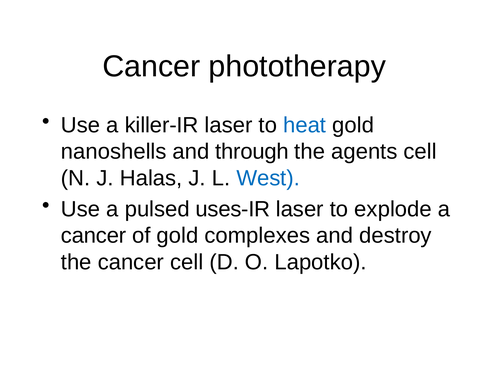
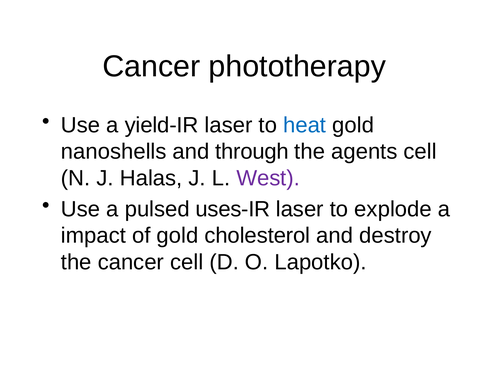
killer-IR: killer-IR -> yield-IR
West colour: blue -> purple
cancer at (94, 235): cancer -> impact
complexes: complexes -> cholesterol
